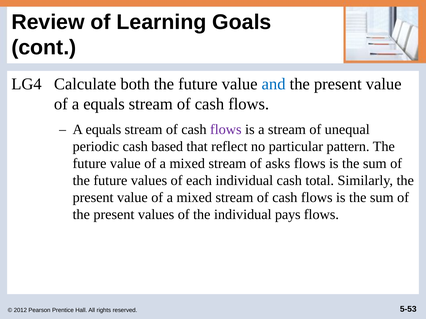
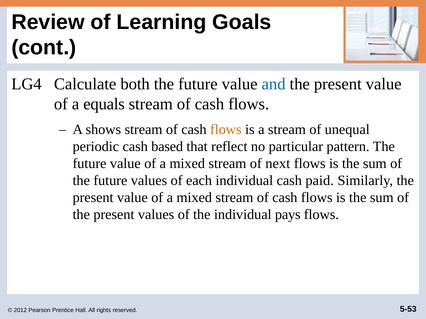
equals at (103, 130): equals -> shows
flows at (226, 130) colour: purple -> orange
asks: asks -> next
total: total -> paid
